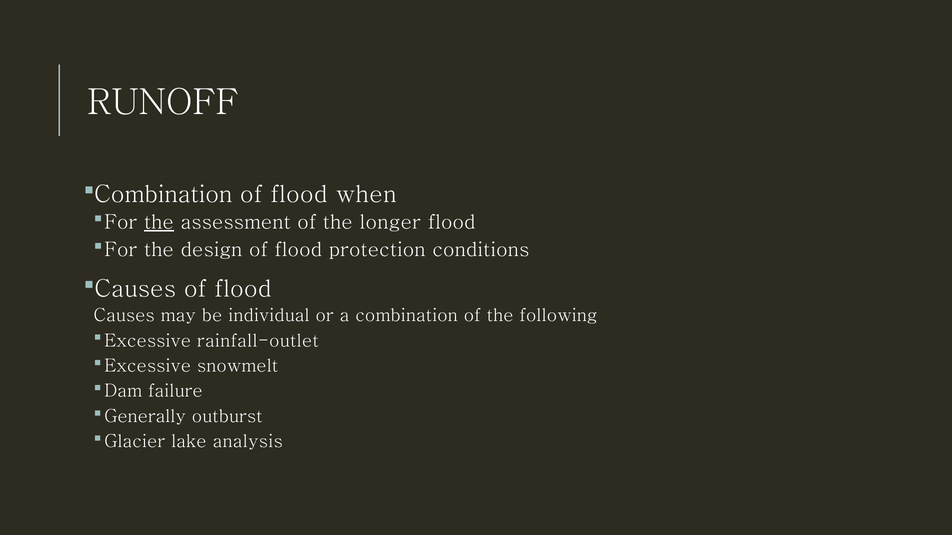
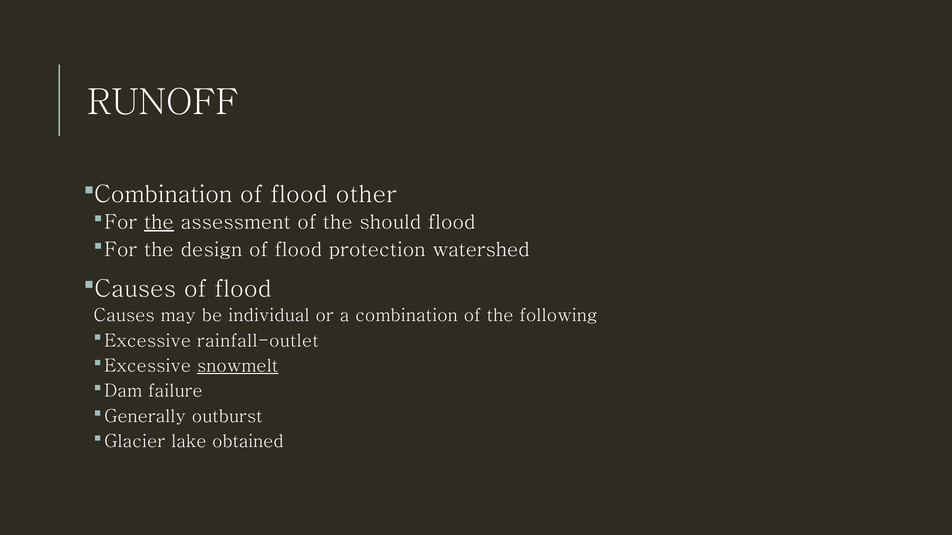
when: when -> other
longer: longer -> should
conditions: conditions -> watershed
snowmelt underline: none -> present
analysis: analysis -> obtained
